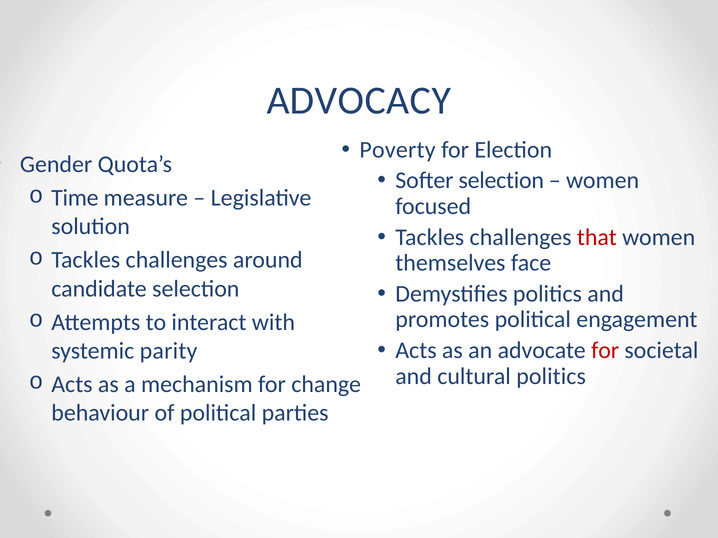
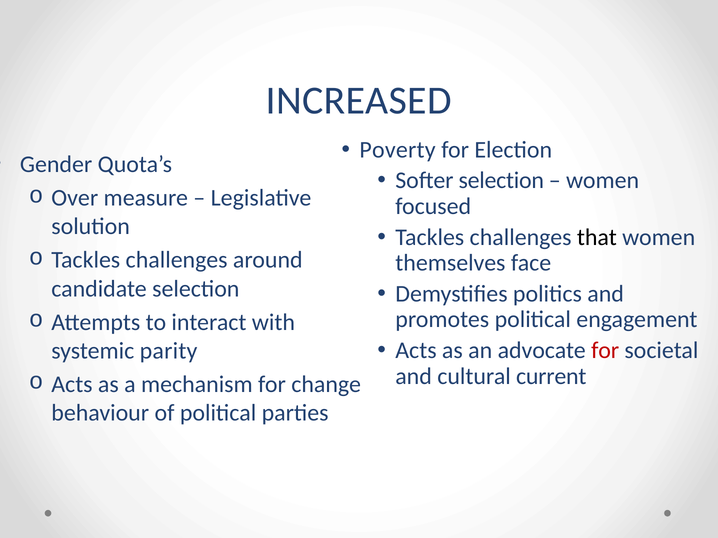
ADVOCACY: ADVOCACY -> INCREASED
Time: Time -> Over
that colour: red -> black
cultural politics: politics -> current
